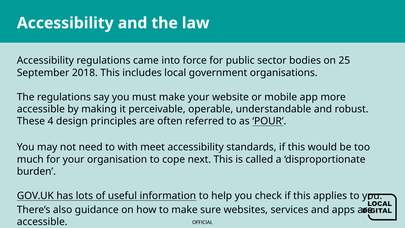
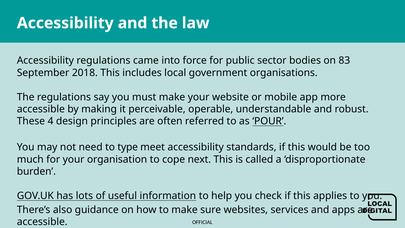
25: 25 -> 83
with: with -> type
